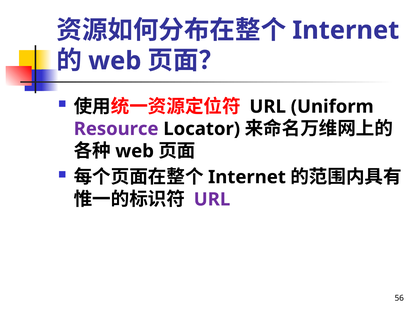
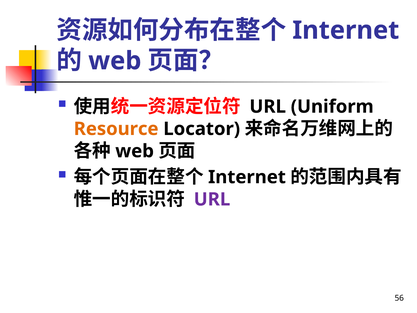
Resource colour: purple -> orange
